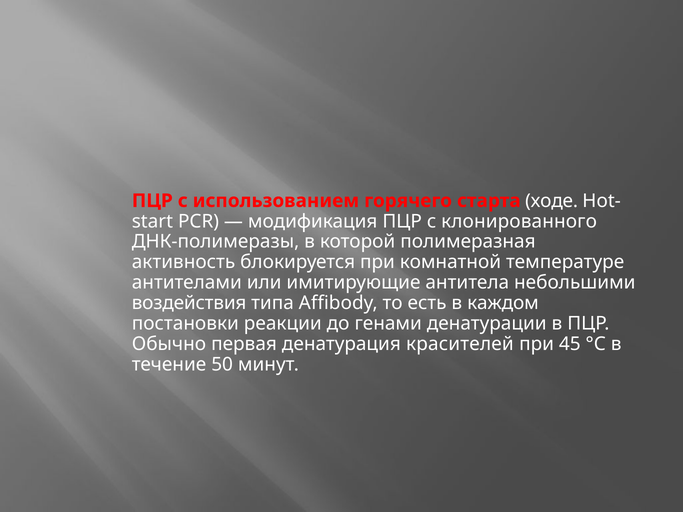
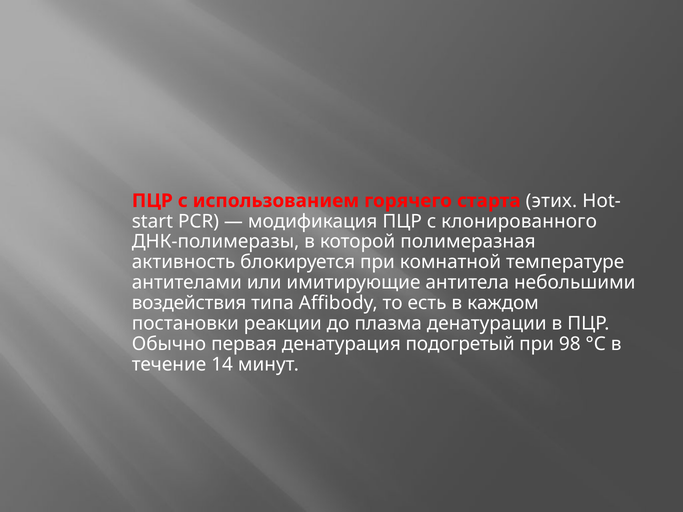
ходе: ходе -> этих
генами: генами -> плазма
красителей: красителей -> подогретый
45: 45 -> 98
50: 50 -> 14
